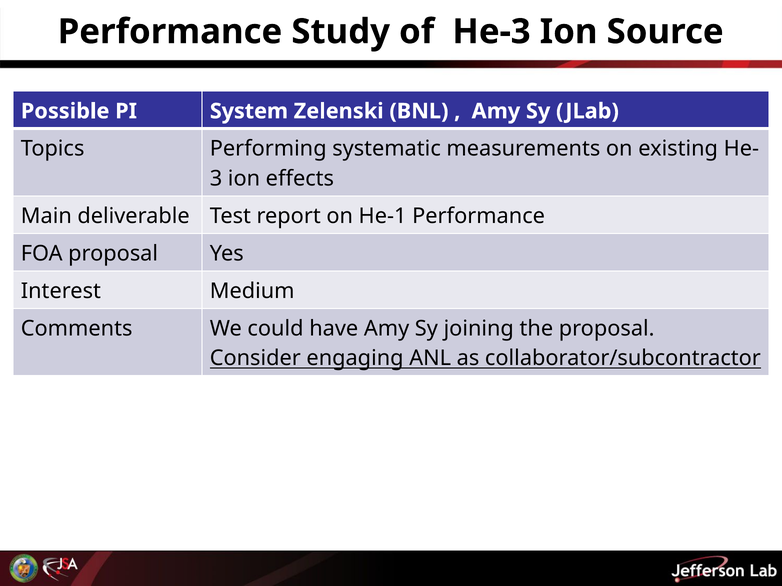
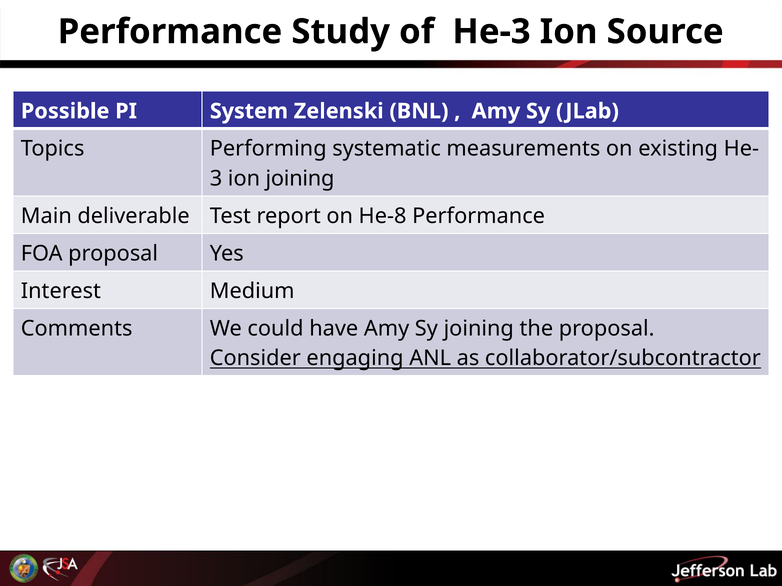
ion effects: effects -> joining
He-1: He-1 -> He-8
